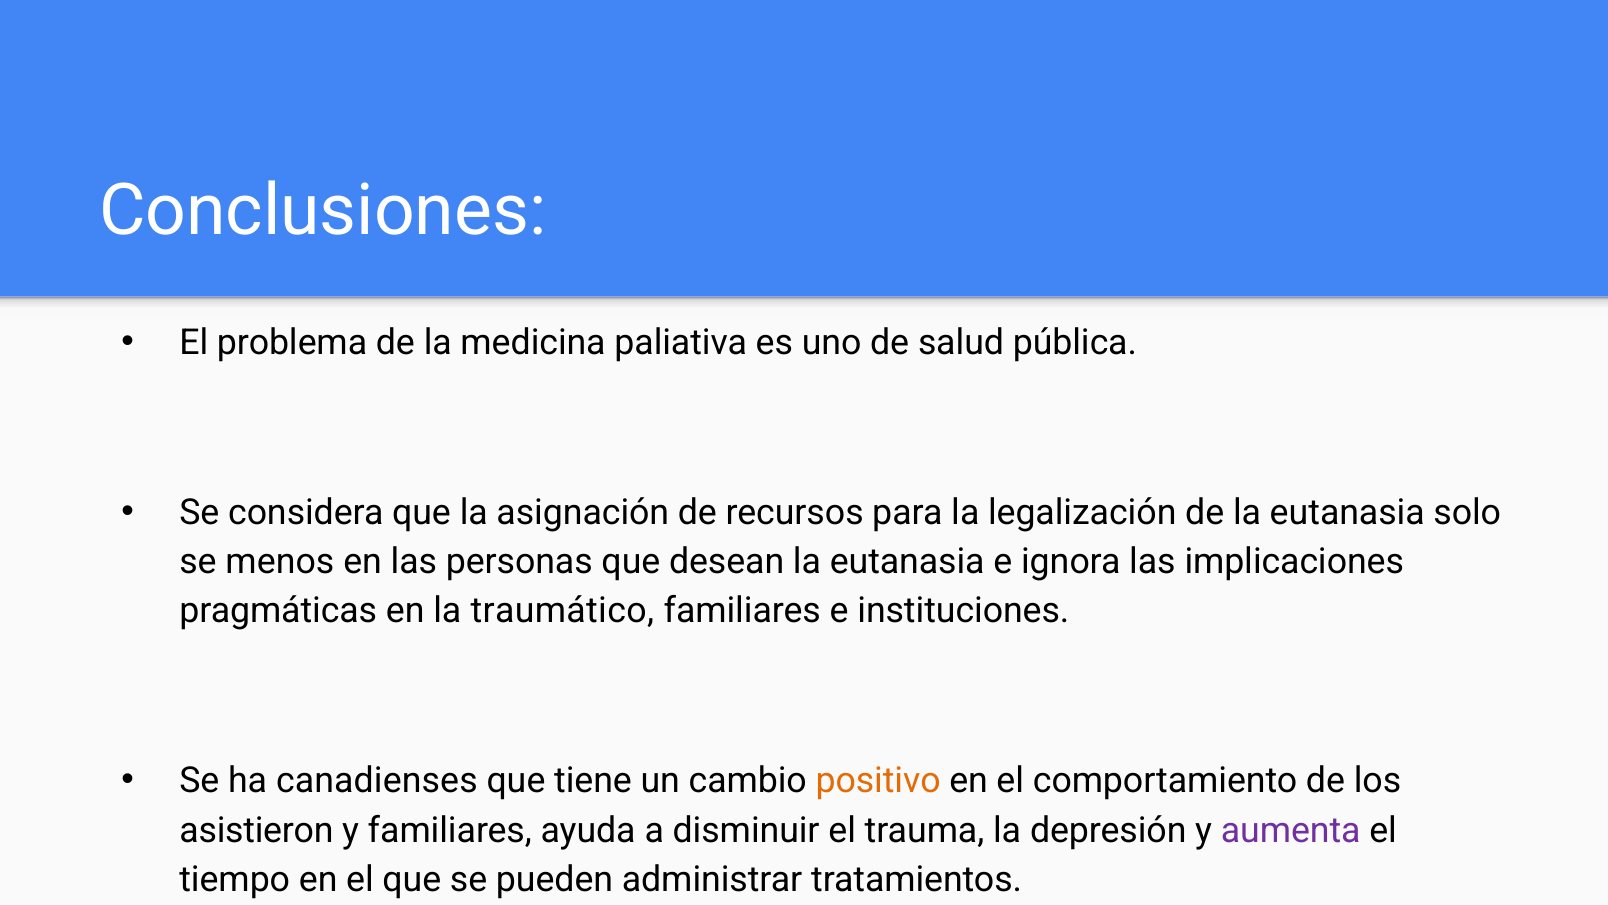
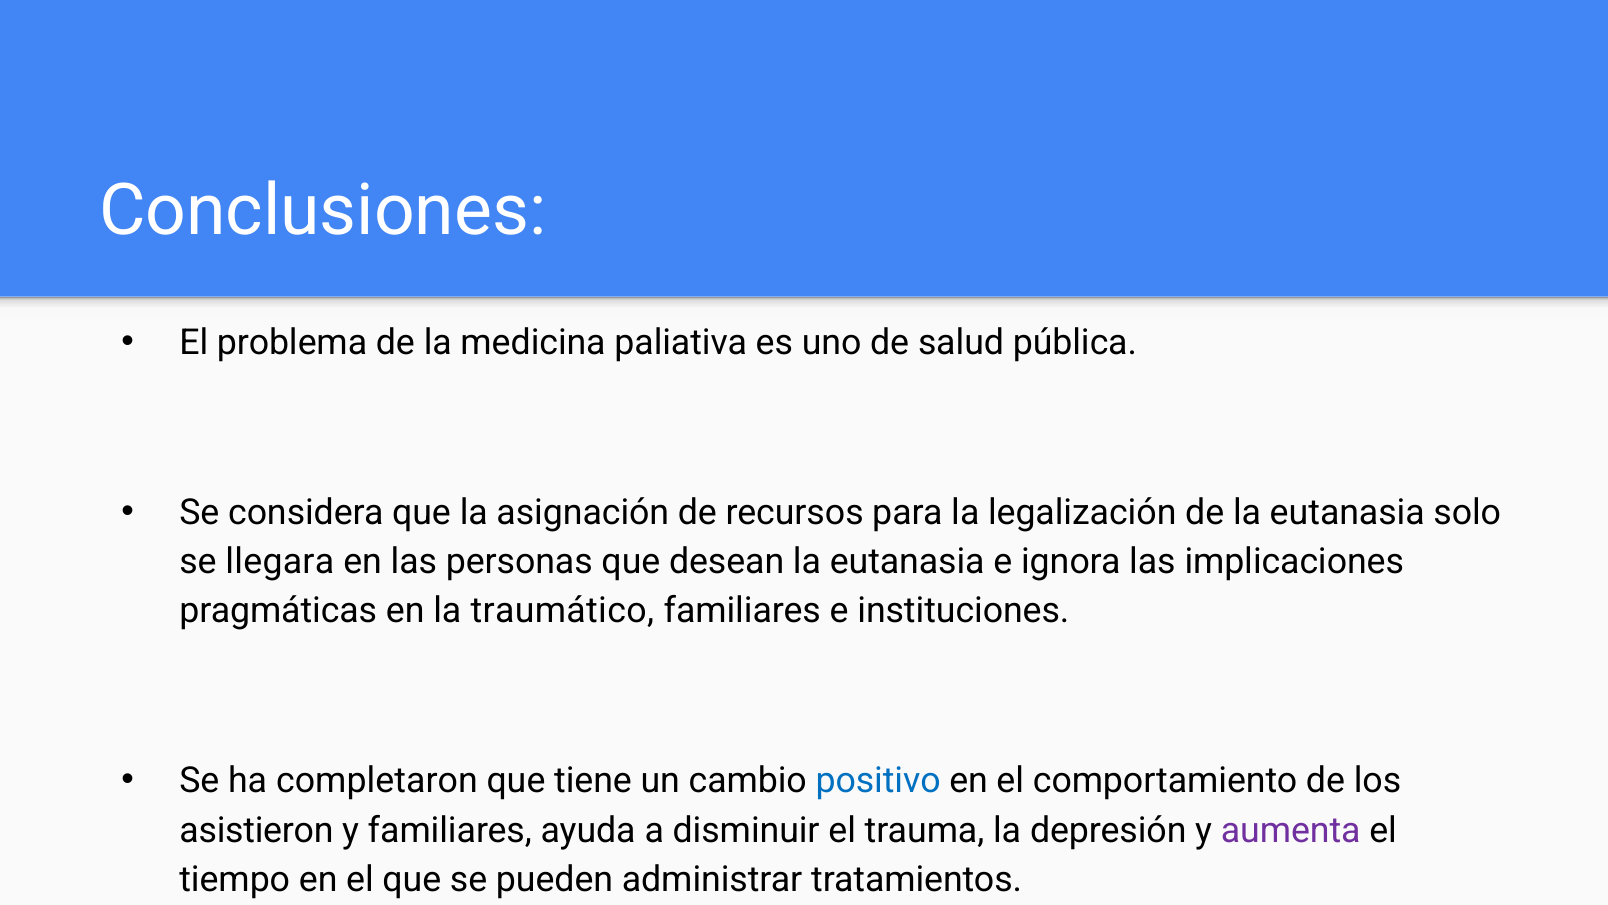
menos: menos -> llegara
canadienses: canadienses -> completaron
positivo colour: orange -> blue
